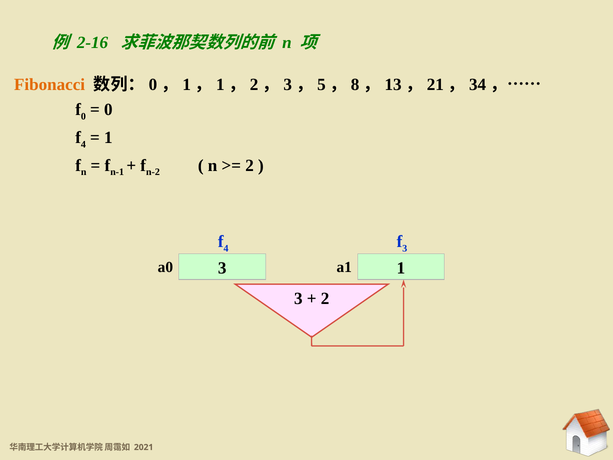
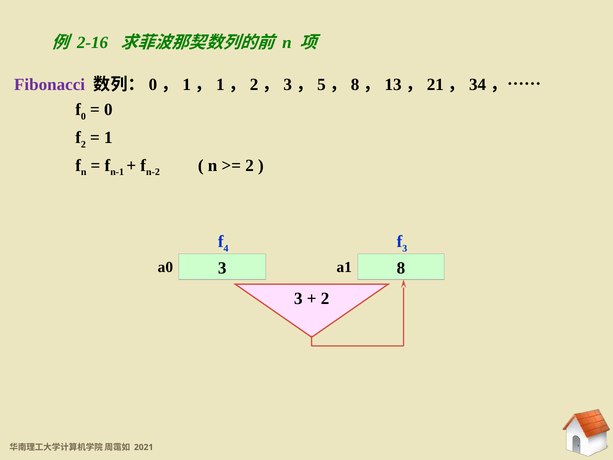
Fibonacci colour: orange -> purple
4 at (83, 144): 4 -> 2
a0 1: 1 -> 8
